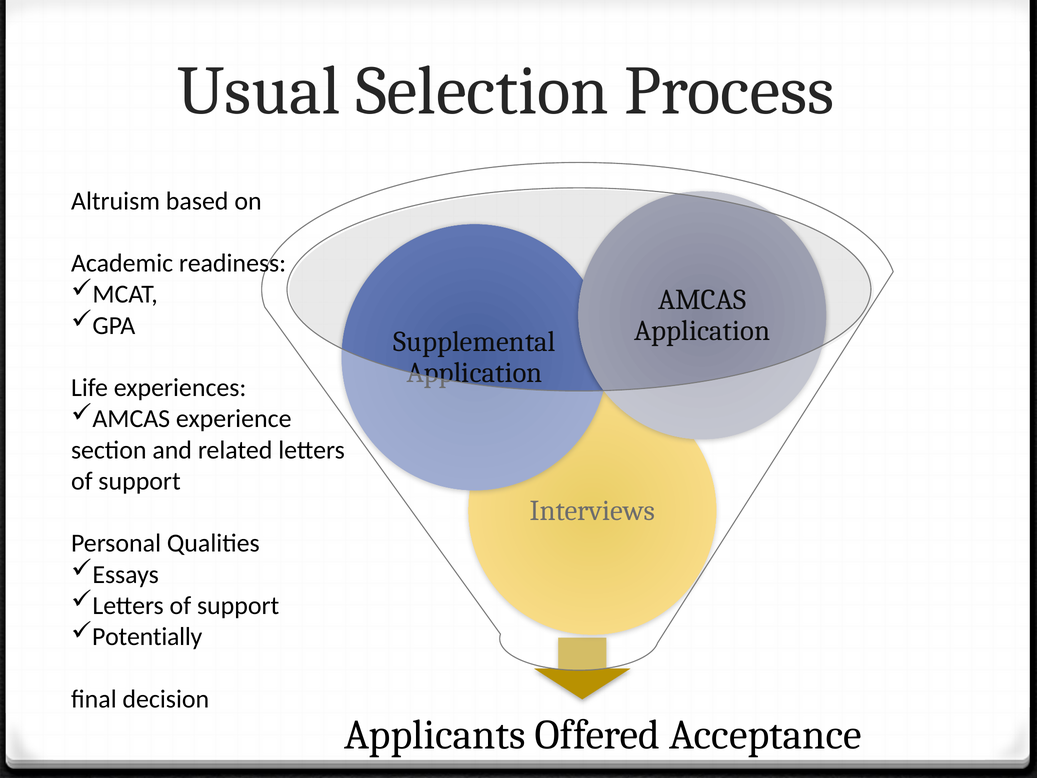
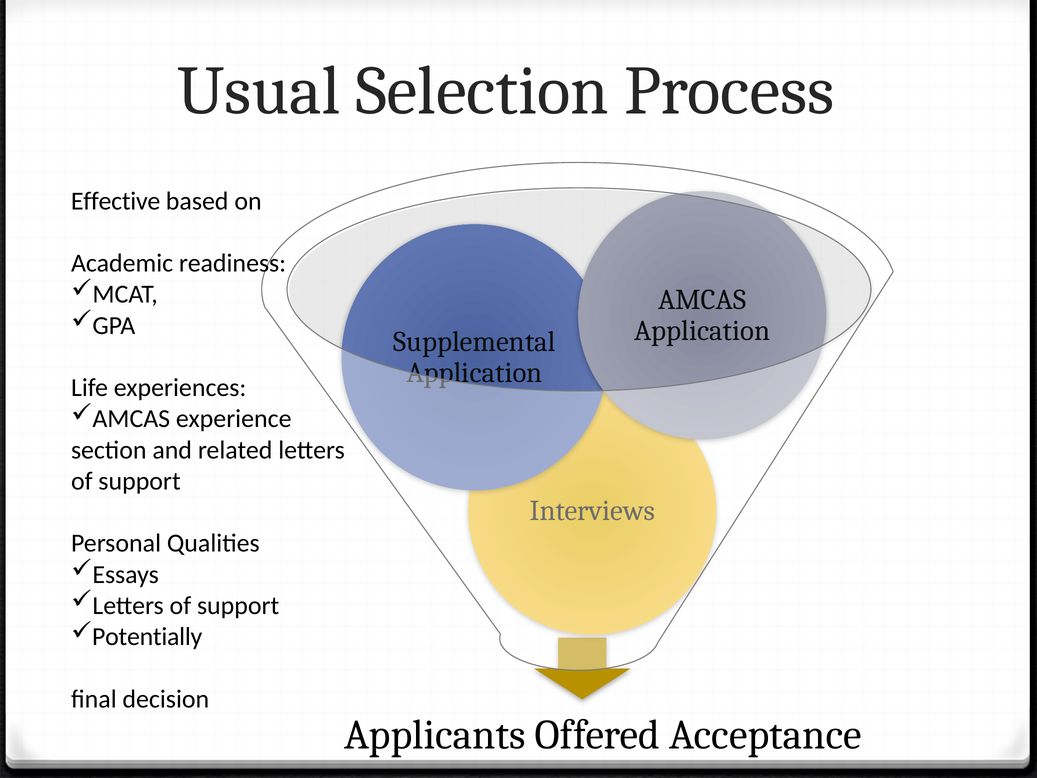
Altruism: Altruism -> Effective
